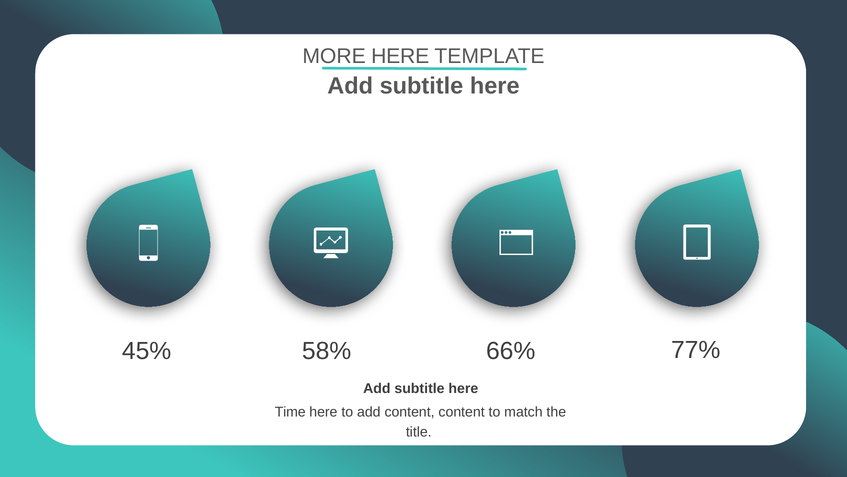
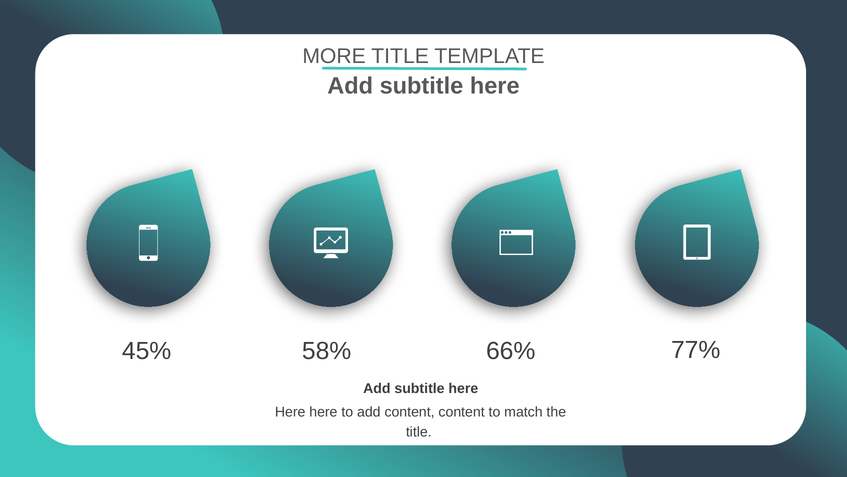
MORE HERE: HERE -> TITLE
Time at (290, 411): Time -> Here
